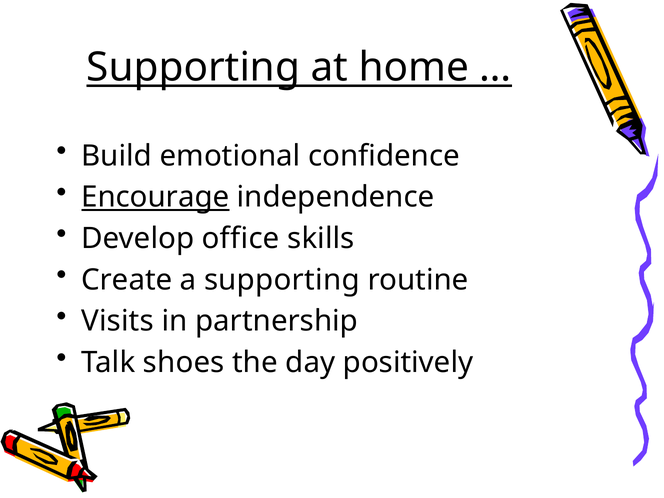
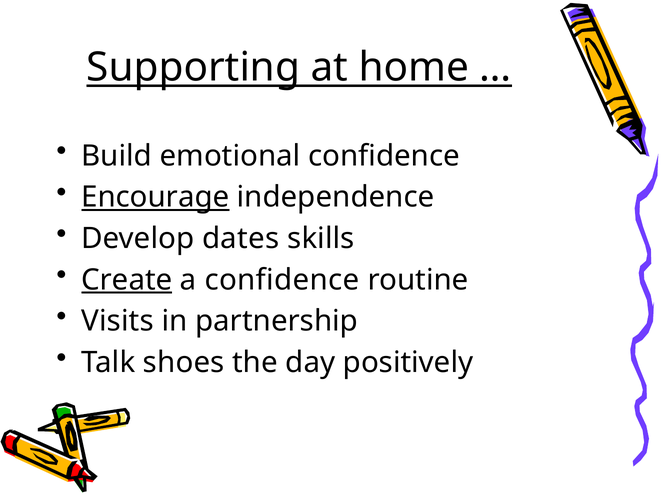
office: office -> dates
Create underline: none -> present
a supporting: supporting -> confidence
